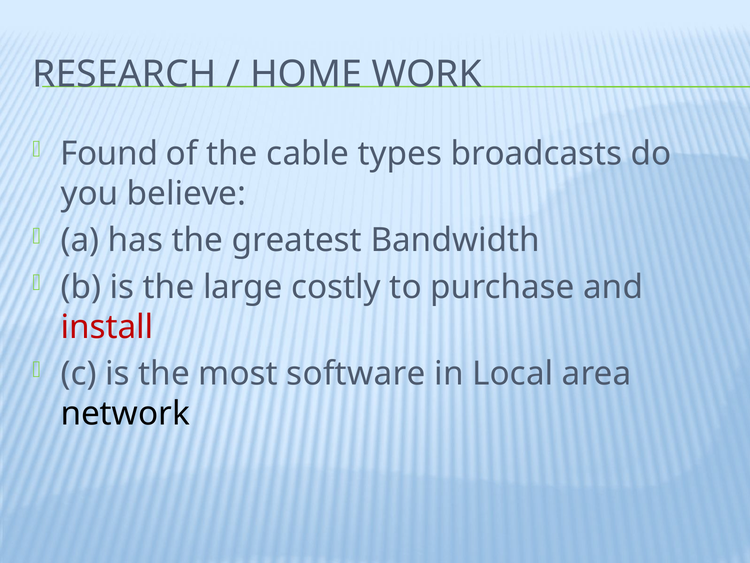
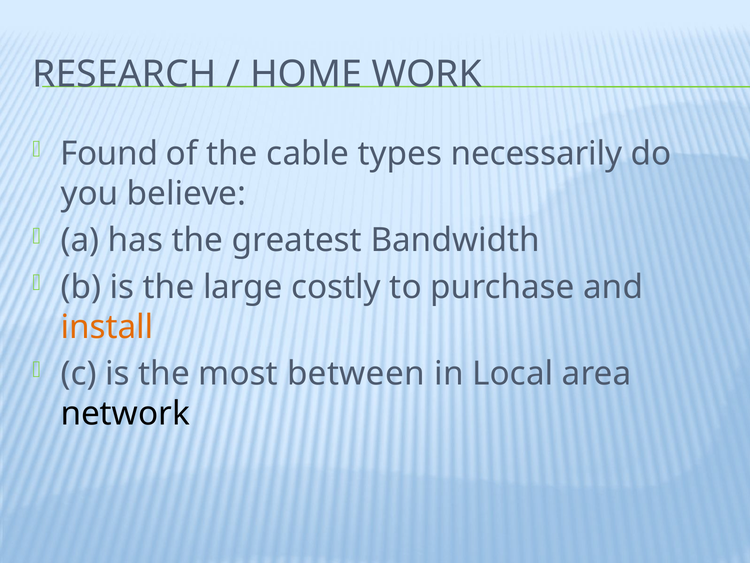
broadcasts: broadcasts -> necessarily
install colour: red -> orange
software: software -> between
